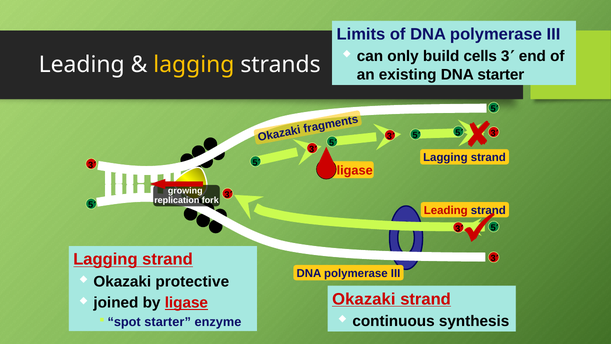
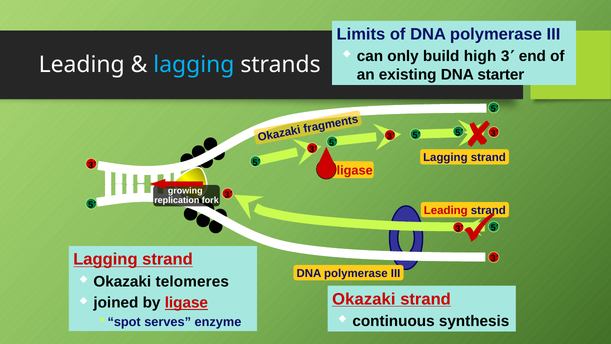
cells: cells -> high
lagging at (194, 65) colour: yellow -> light blue
protective: protective -> telomeres
starter at (168, 322): starter -> serves
